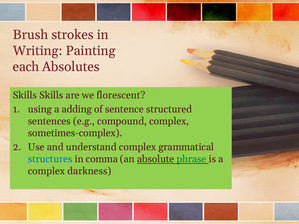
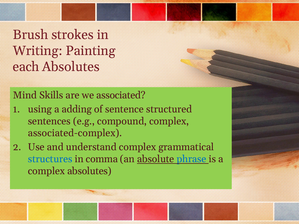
Skills at (25, 95): Skills -> Mind
florescent: florescent -> associated
sometimes-complex: sometimes-complex -> associated-complex
phrase colour: green -> blue
complex darkness: darkness -> absolutes
